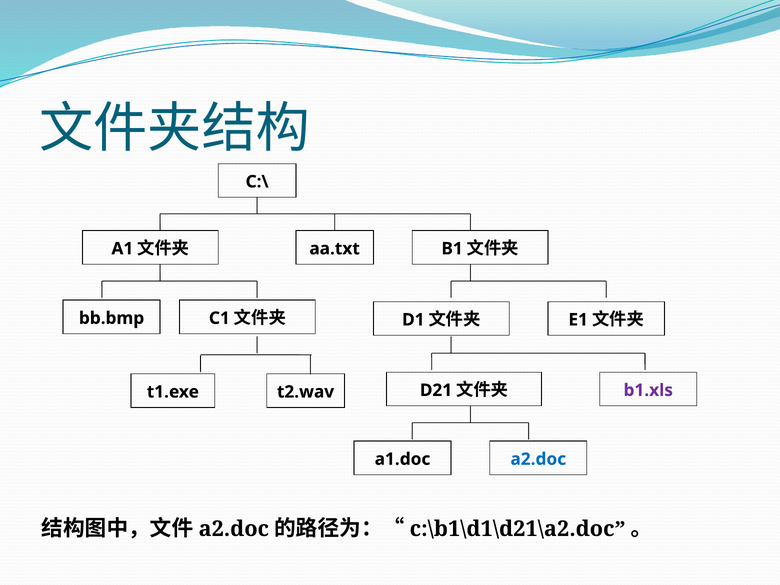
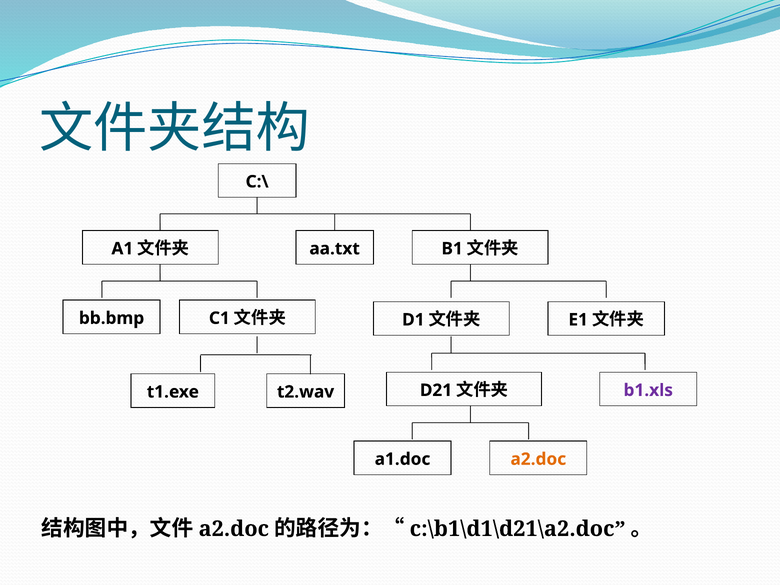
a2.doc at (538, 459) colour: blue -> orange
